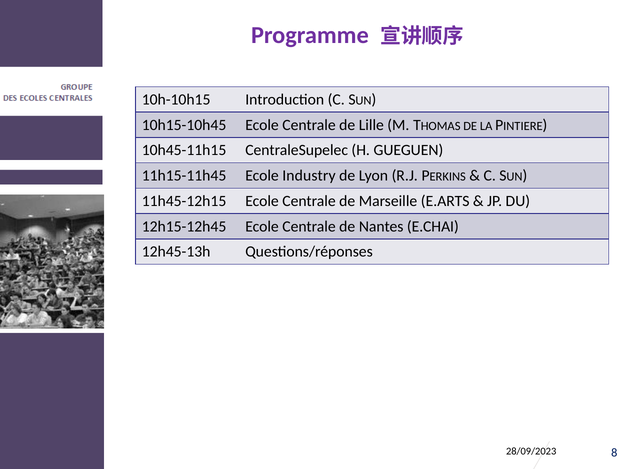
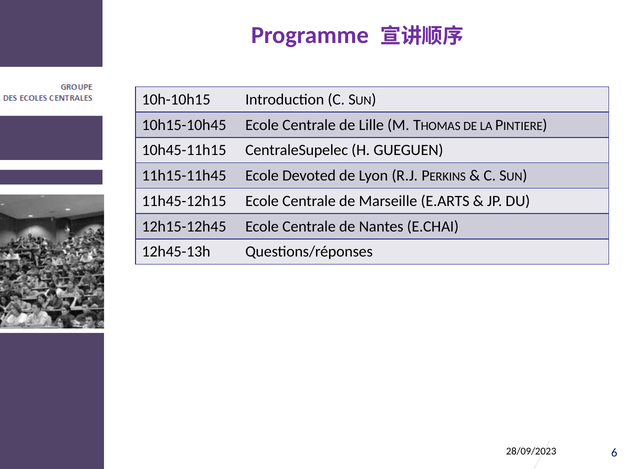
Industry: Industry -> Devoted
8: 8 -> 6
